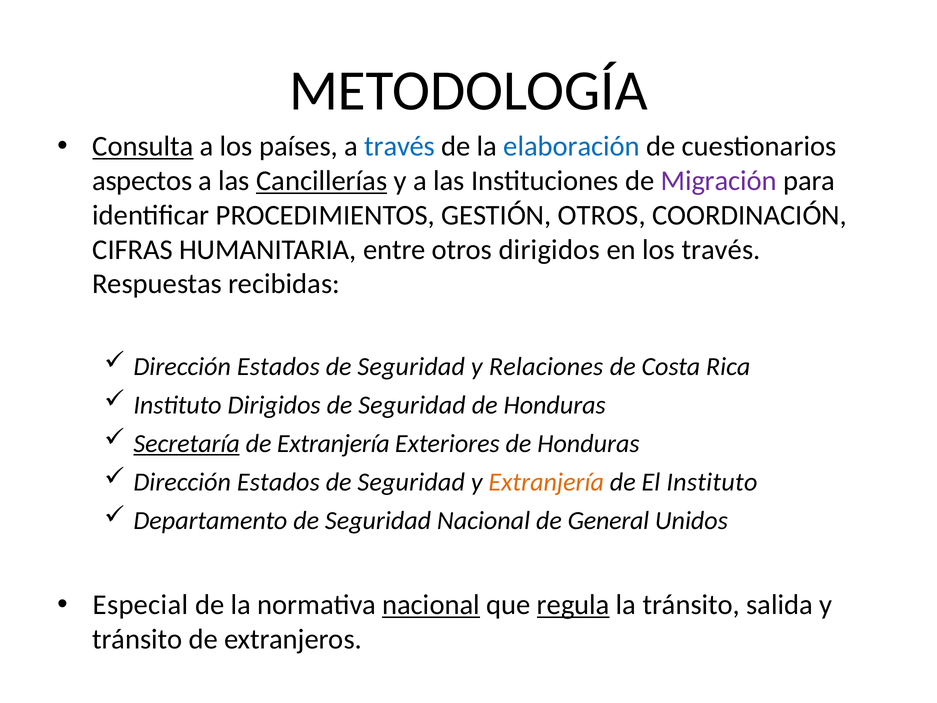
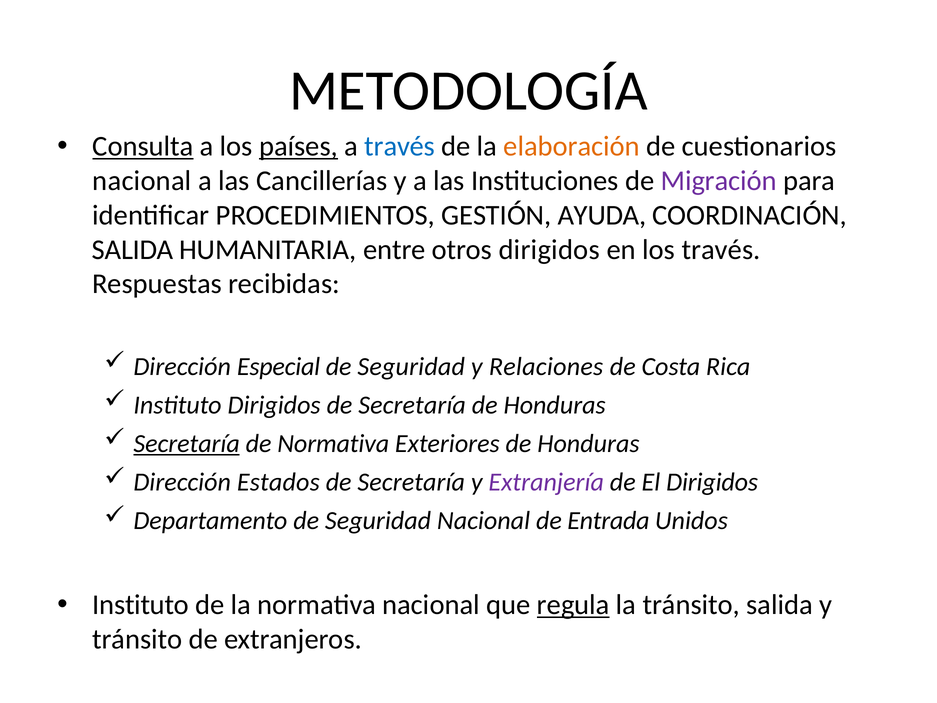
países underline: none -> present
elaboración colour: blue -> orange
aspectos at (142, 181): aspectos -> nacional
Cancillerías underline: present -> none
GESTIÓN OTROS: OTROS -> AYUDA
CIFRAS at (133, 250): CIFRAS -> SALIDA
Estados at (278, 366): Estados -> Especial
Seguridad at (412, 405): Seguridad -> Secretaría
de Extranjería: Extranjería -> Normativa
Seguridad at (411, 482): Seguridad -> Secretaría
Extranjería at (546, 482) colour: orange -> purple
El Instituto: Instituto -> Dirigidos
General: General -> Entrada
Especial at (140, 605): Especial -> Instituto
nacional at (431, 605) underline: present -> none
